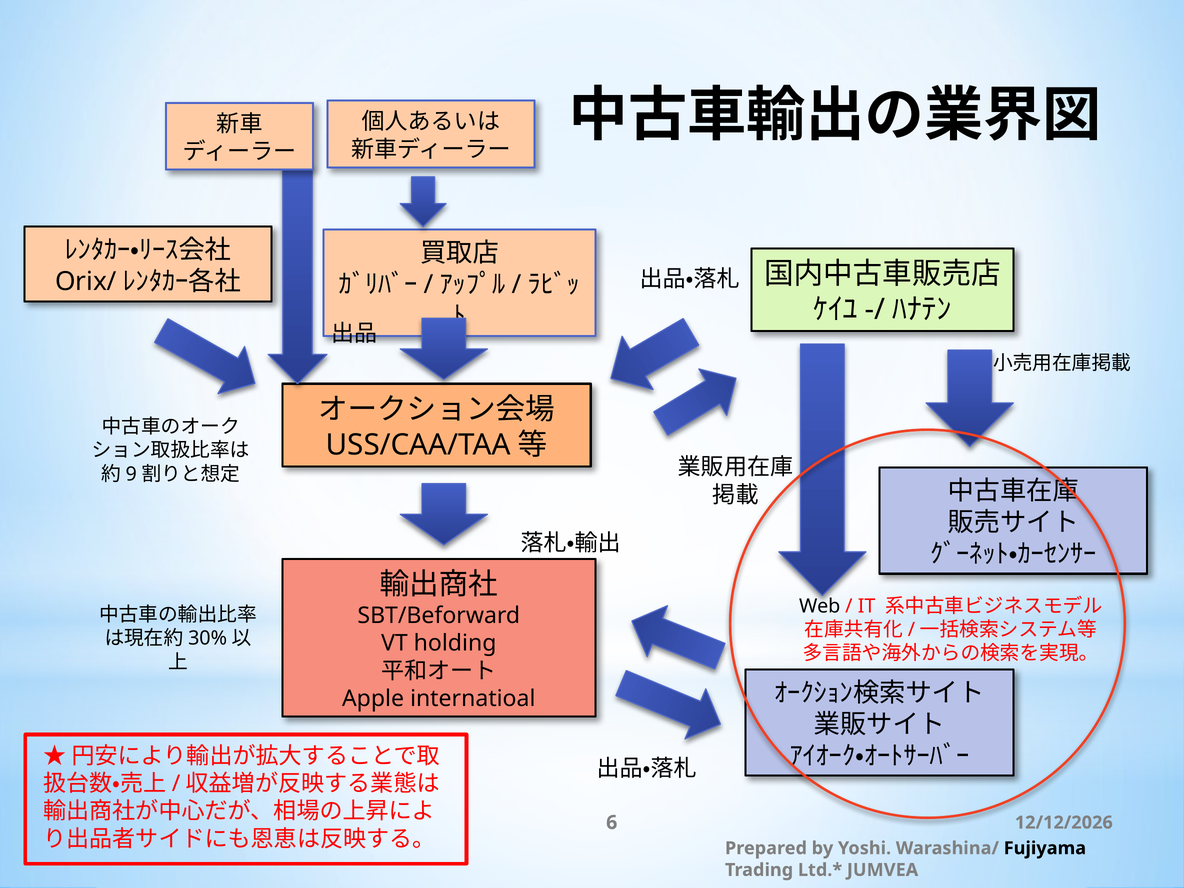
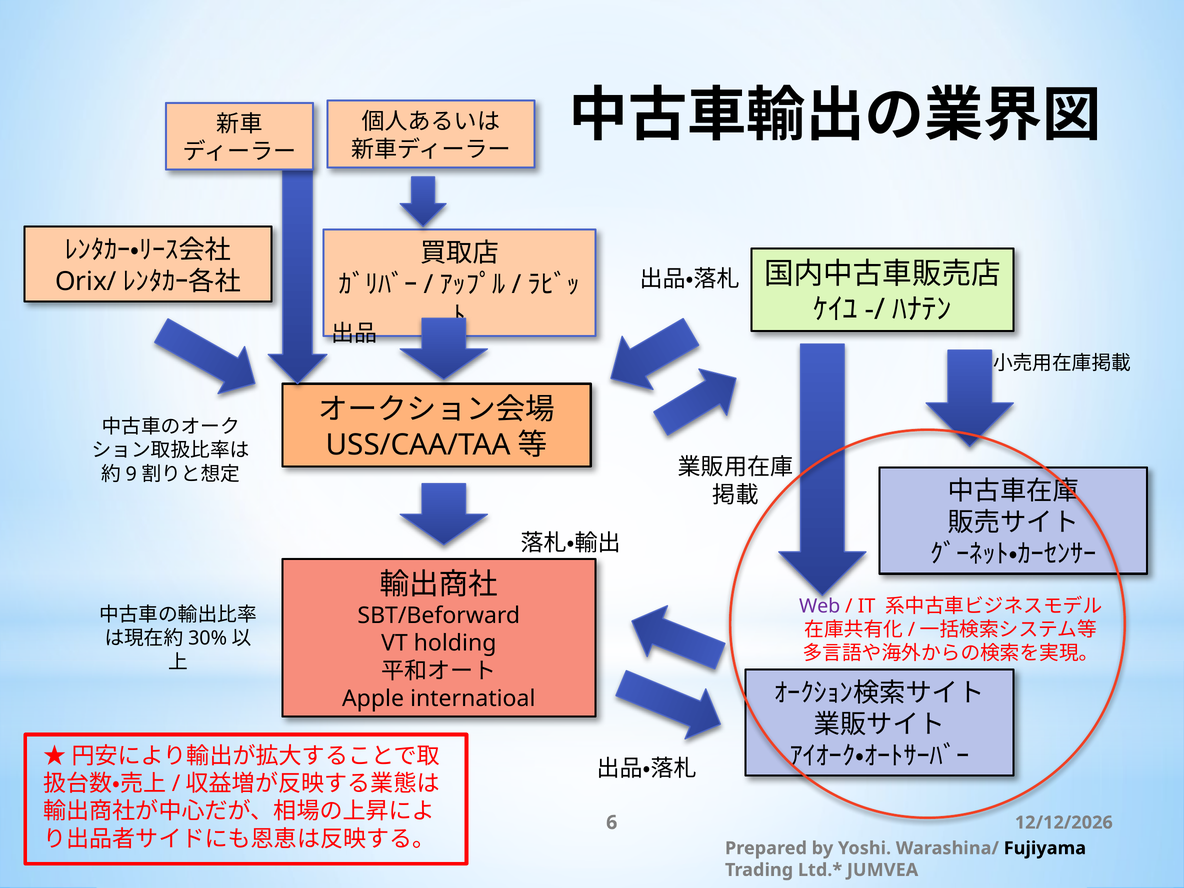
Web colour: black -> purple
